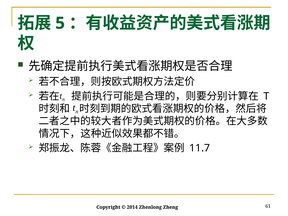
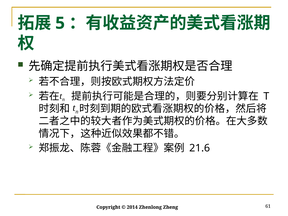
11.7: 11.7 -> 21.6
